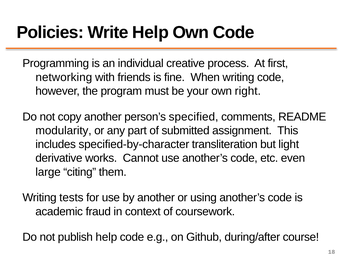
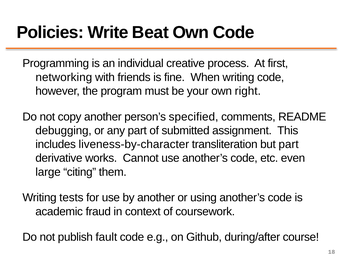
Write Help: Help -> Beat
modularity: modularity -> debugging
specified-by-character: specified-by-character -> liveness-by-character
but light: light -> part
publish help: help -> fault
